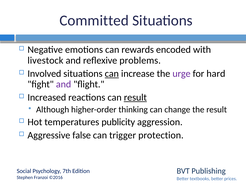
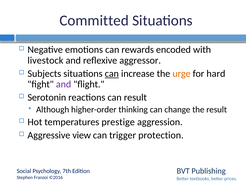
problems: problems -> aggressor
Involved: Involved -> Subjects
urge colour: purple -> orange
Increased: Increased -> Serotonin
result at (135, 97) underline: present -> none
publicity: publicity -> prestige
false: false -> view
